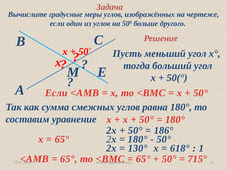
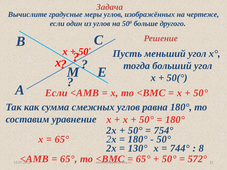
186°: 186° -> 754°
618°: 618° -> 744°
1: 1 -> 8
715°: 715° -> 572°
